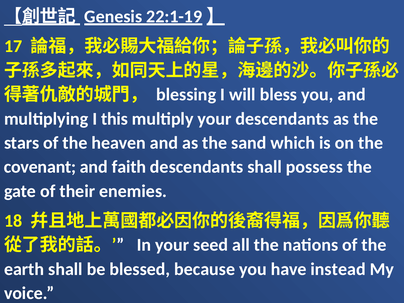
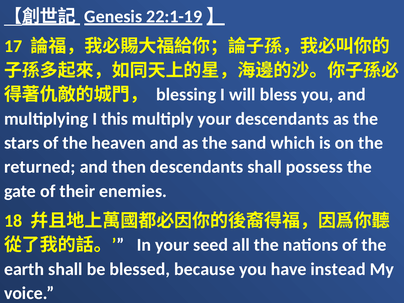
covenant: covenant -> returned
faith: faith -> then
